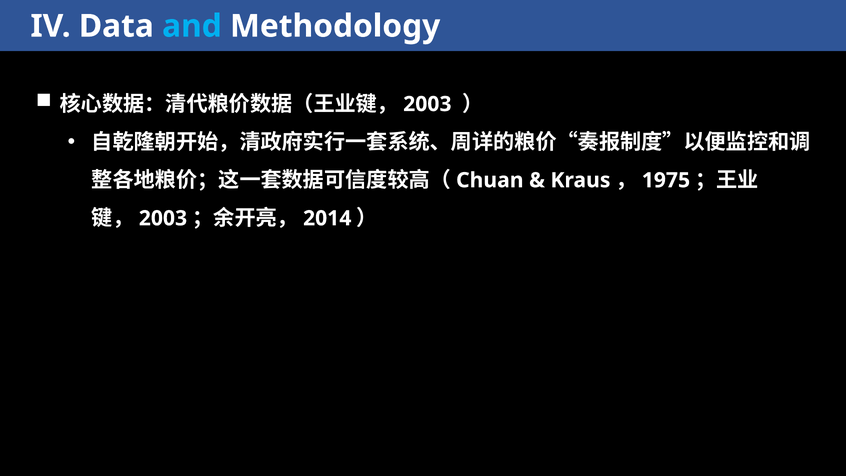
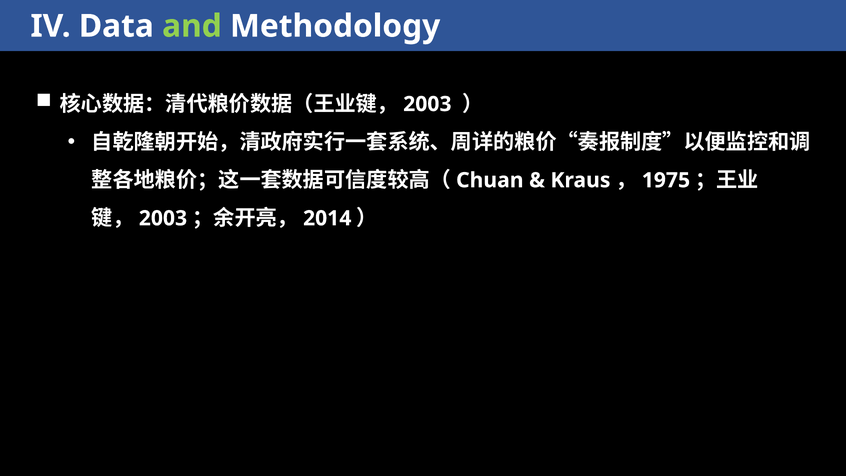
and colour: light blue -> light green
